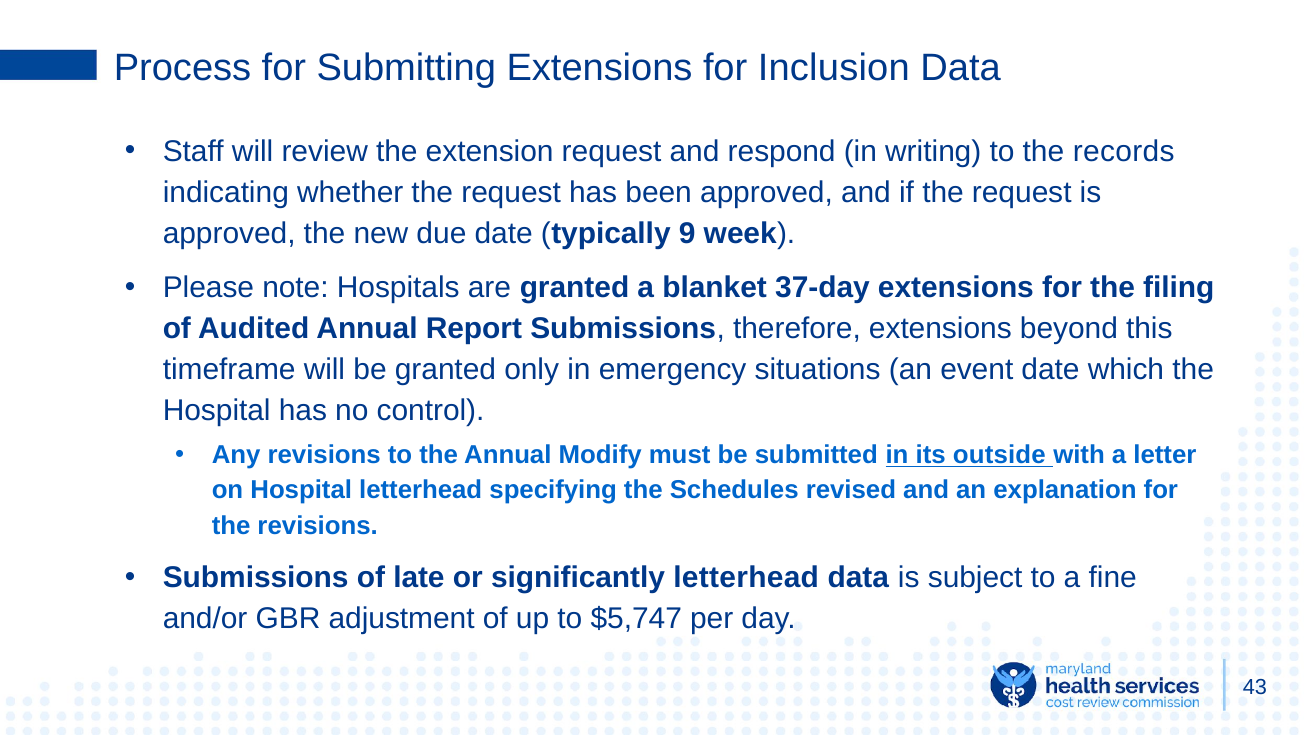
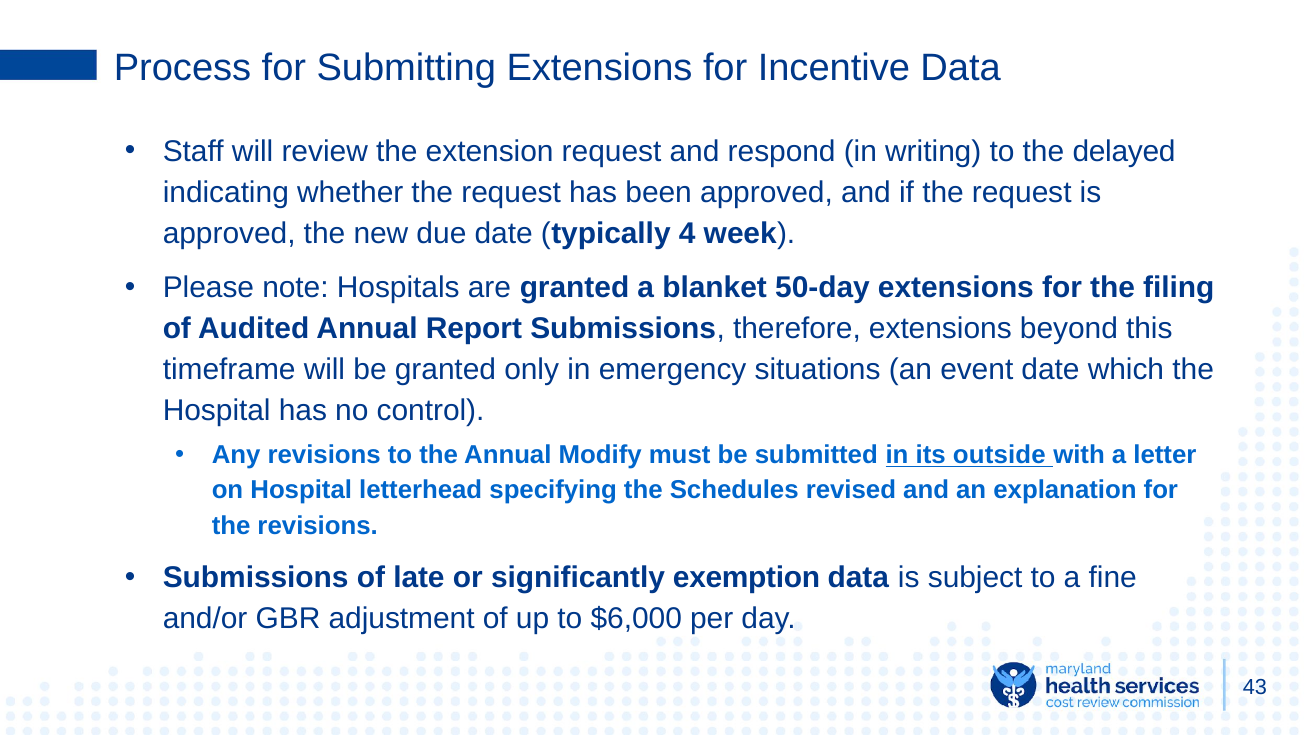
Inclusion: Inclusion -> Incentive
records: records -> delayed
9: 9 -> 4
37-day: 37-day -> 50-day
significantly letterhead: letterhead -> exemption
$5,747: $5,747 -> $6,000
